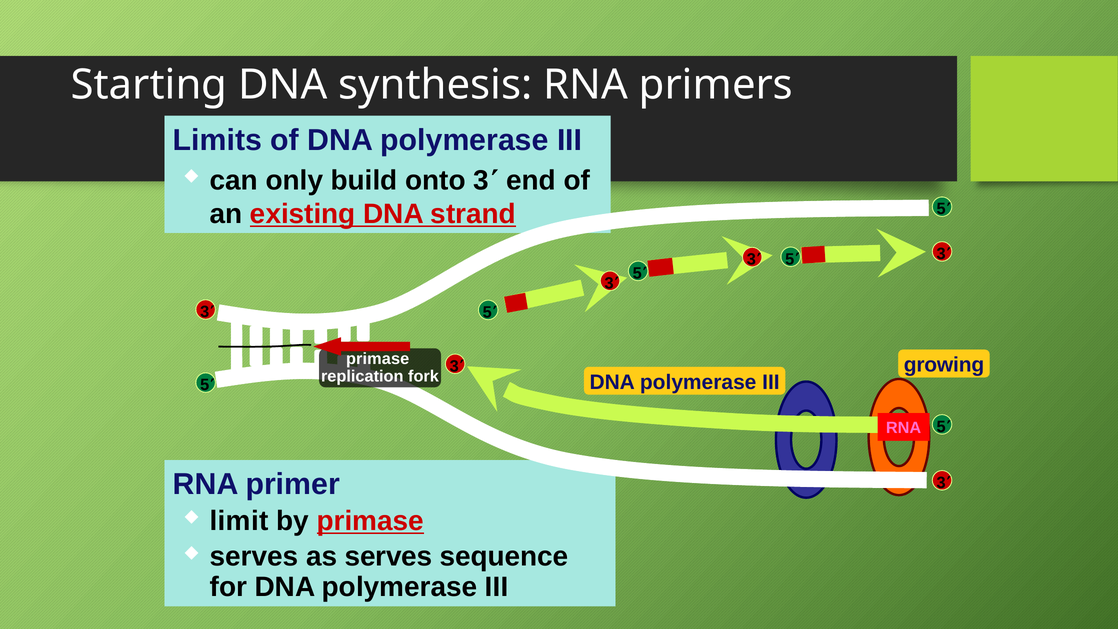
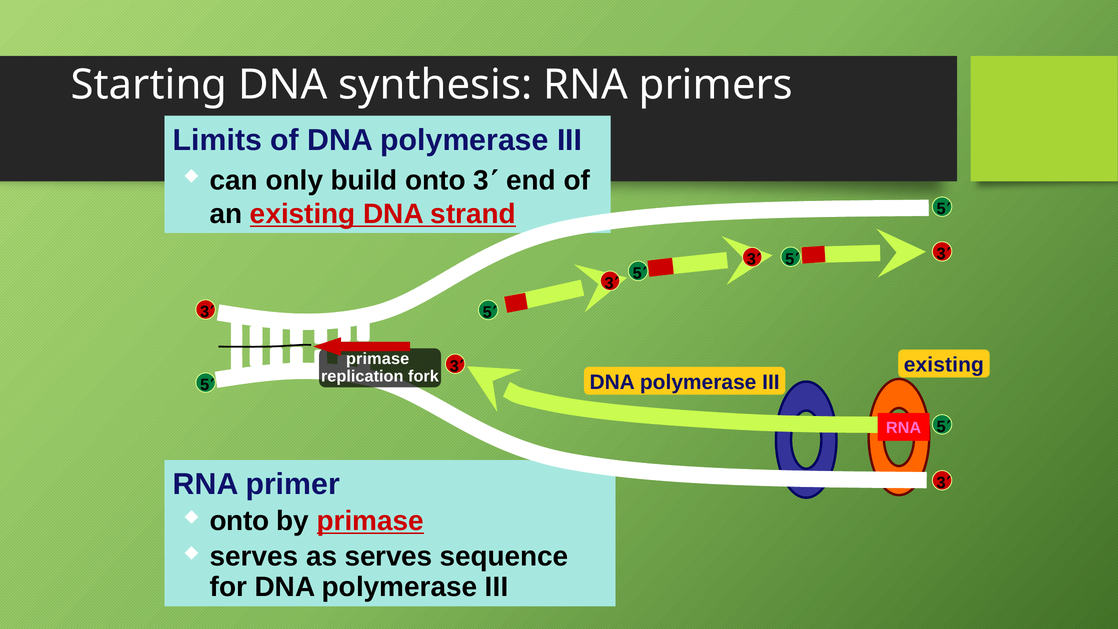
growing at (944, 365): growing -> existing
limit at (239, 521): limit -> onto
